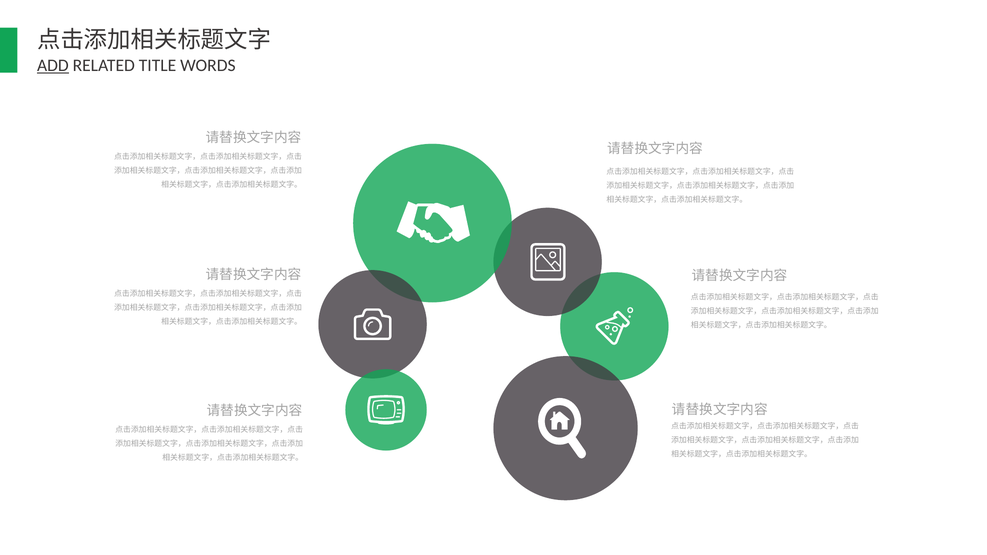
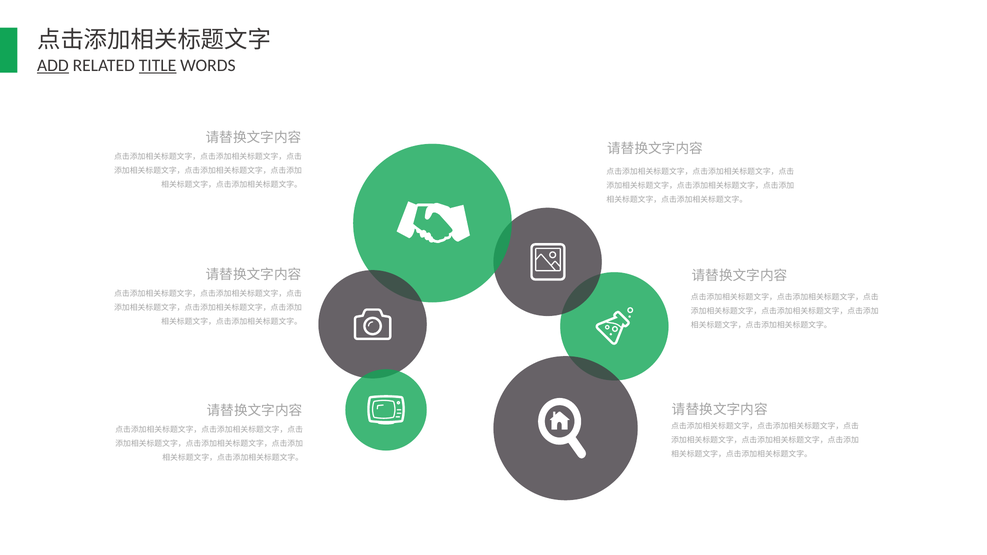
TITLE underline: none -> present
